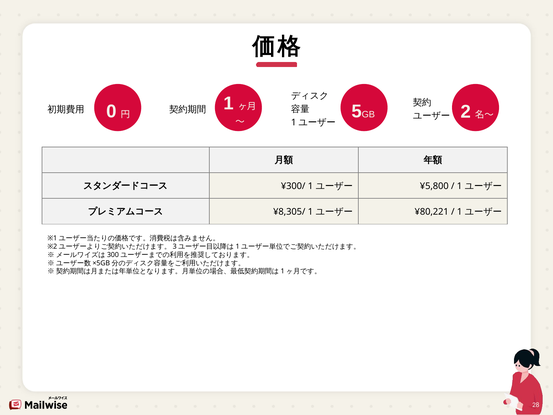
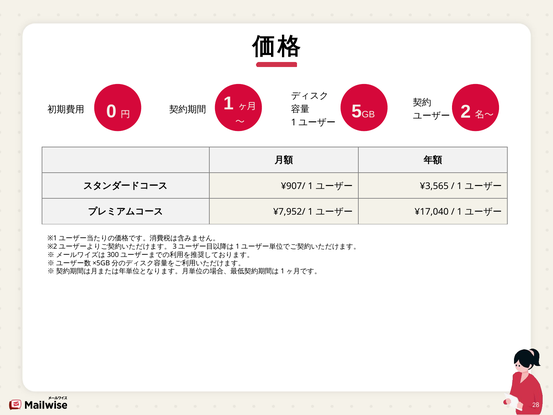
¥300/: ¥300/ -> ¥907/
¥5,800: ¥5,800 -> ¥3,565
¥8,305/: ¥8,305/ -> ¥7,952/
¥80,221: ¥80,221 -> ¥17,040
